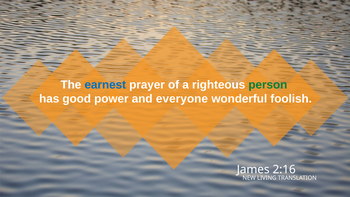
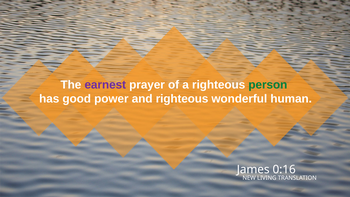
earnest colour: blue -> purple
and everyone: everyone -> righteous
foolish: foolish -> human
2:16: 2:16 -> 0:16
